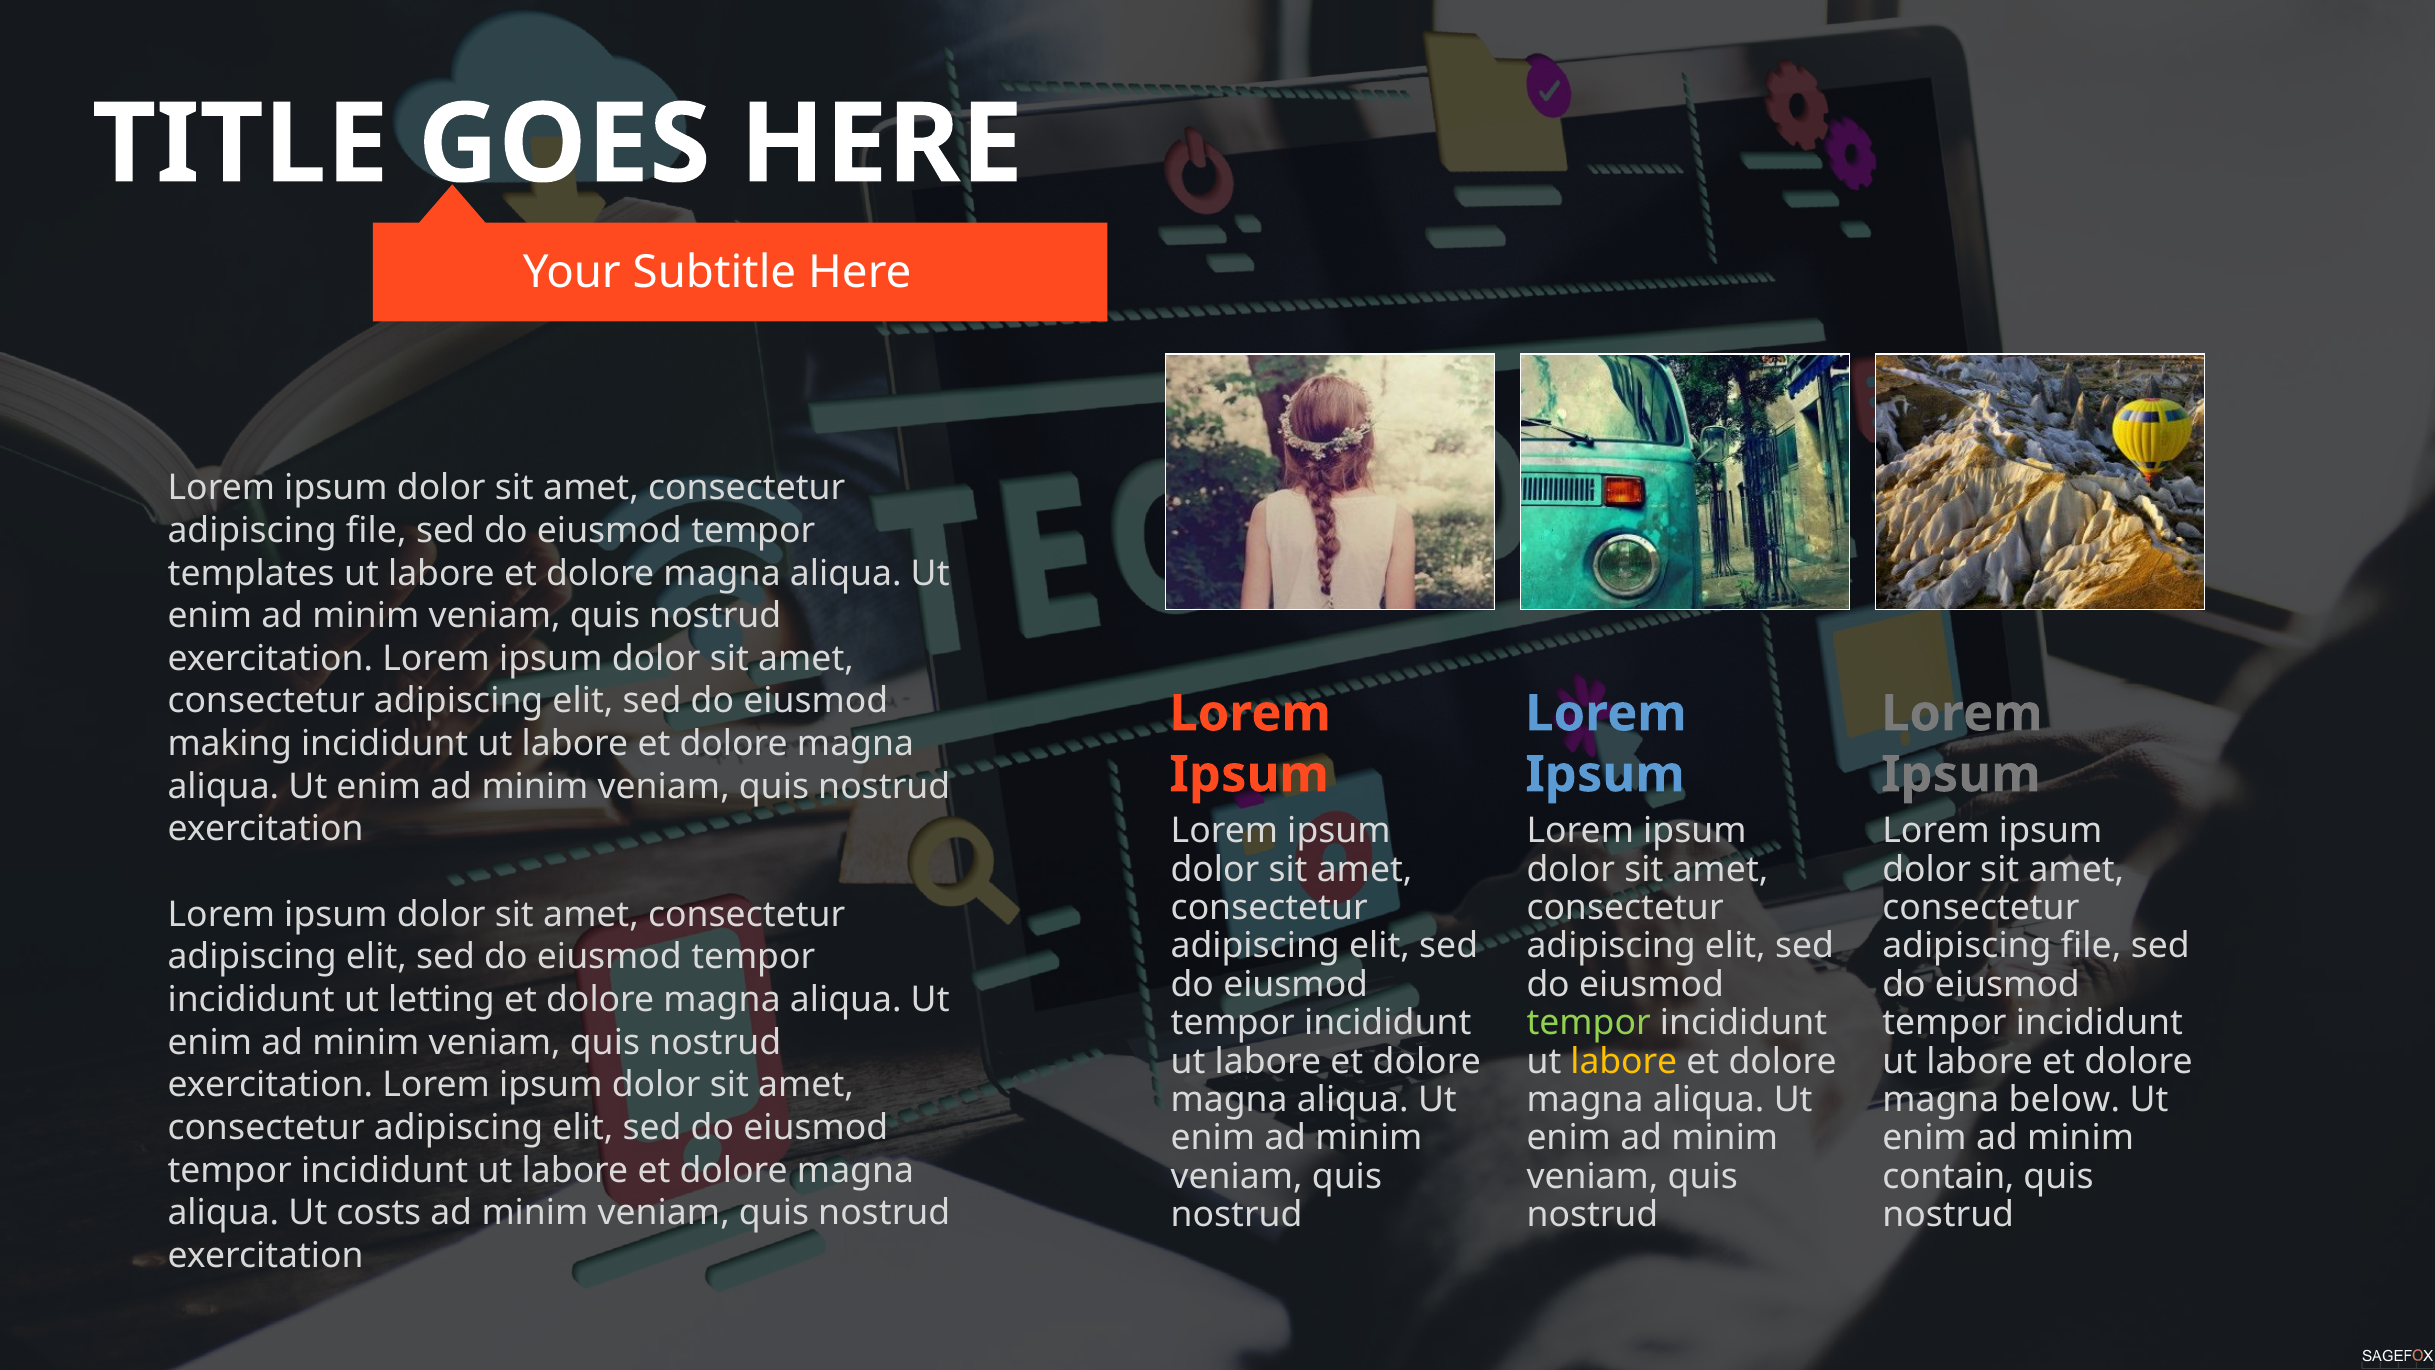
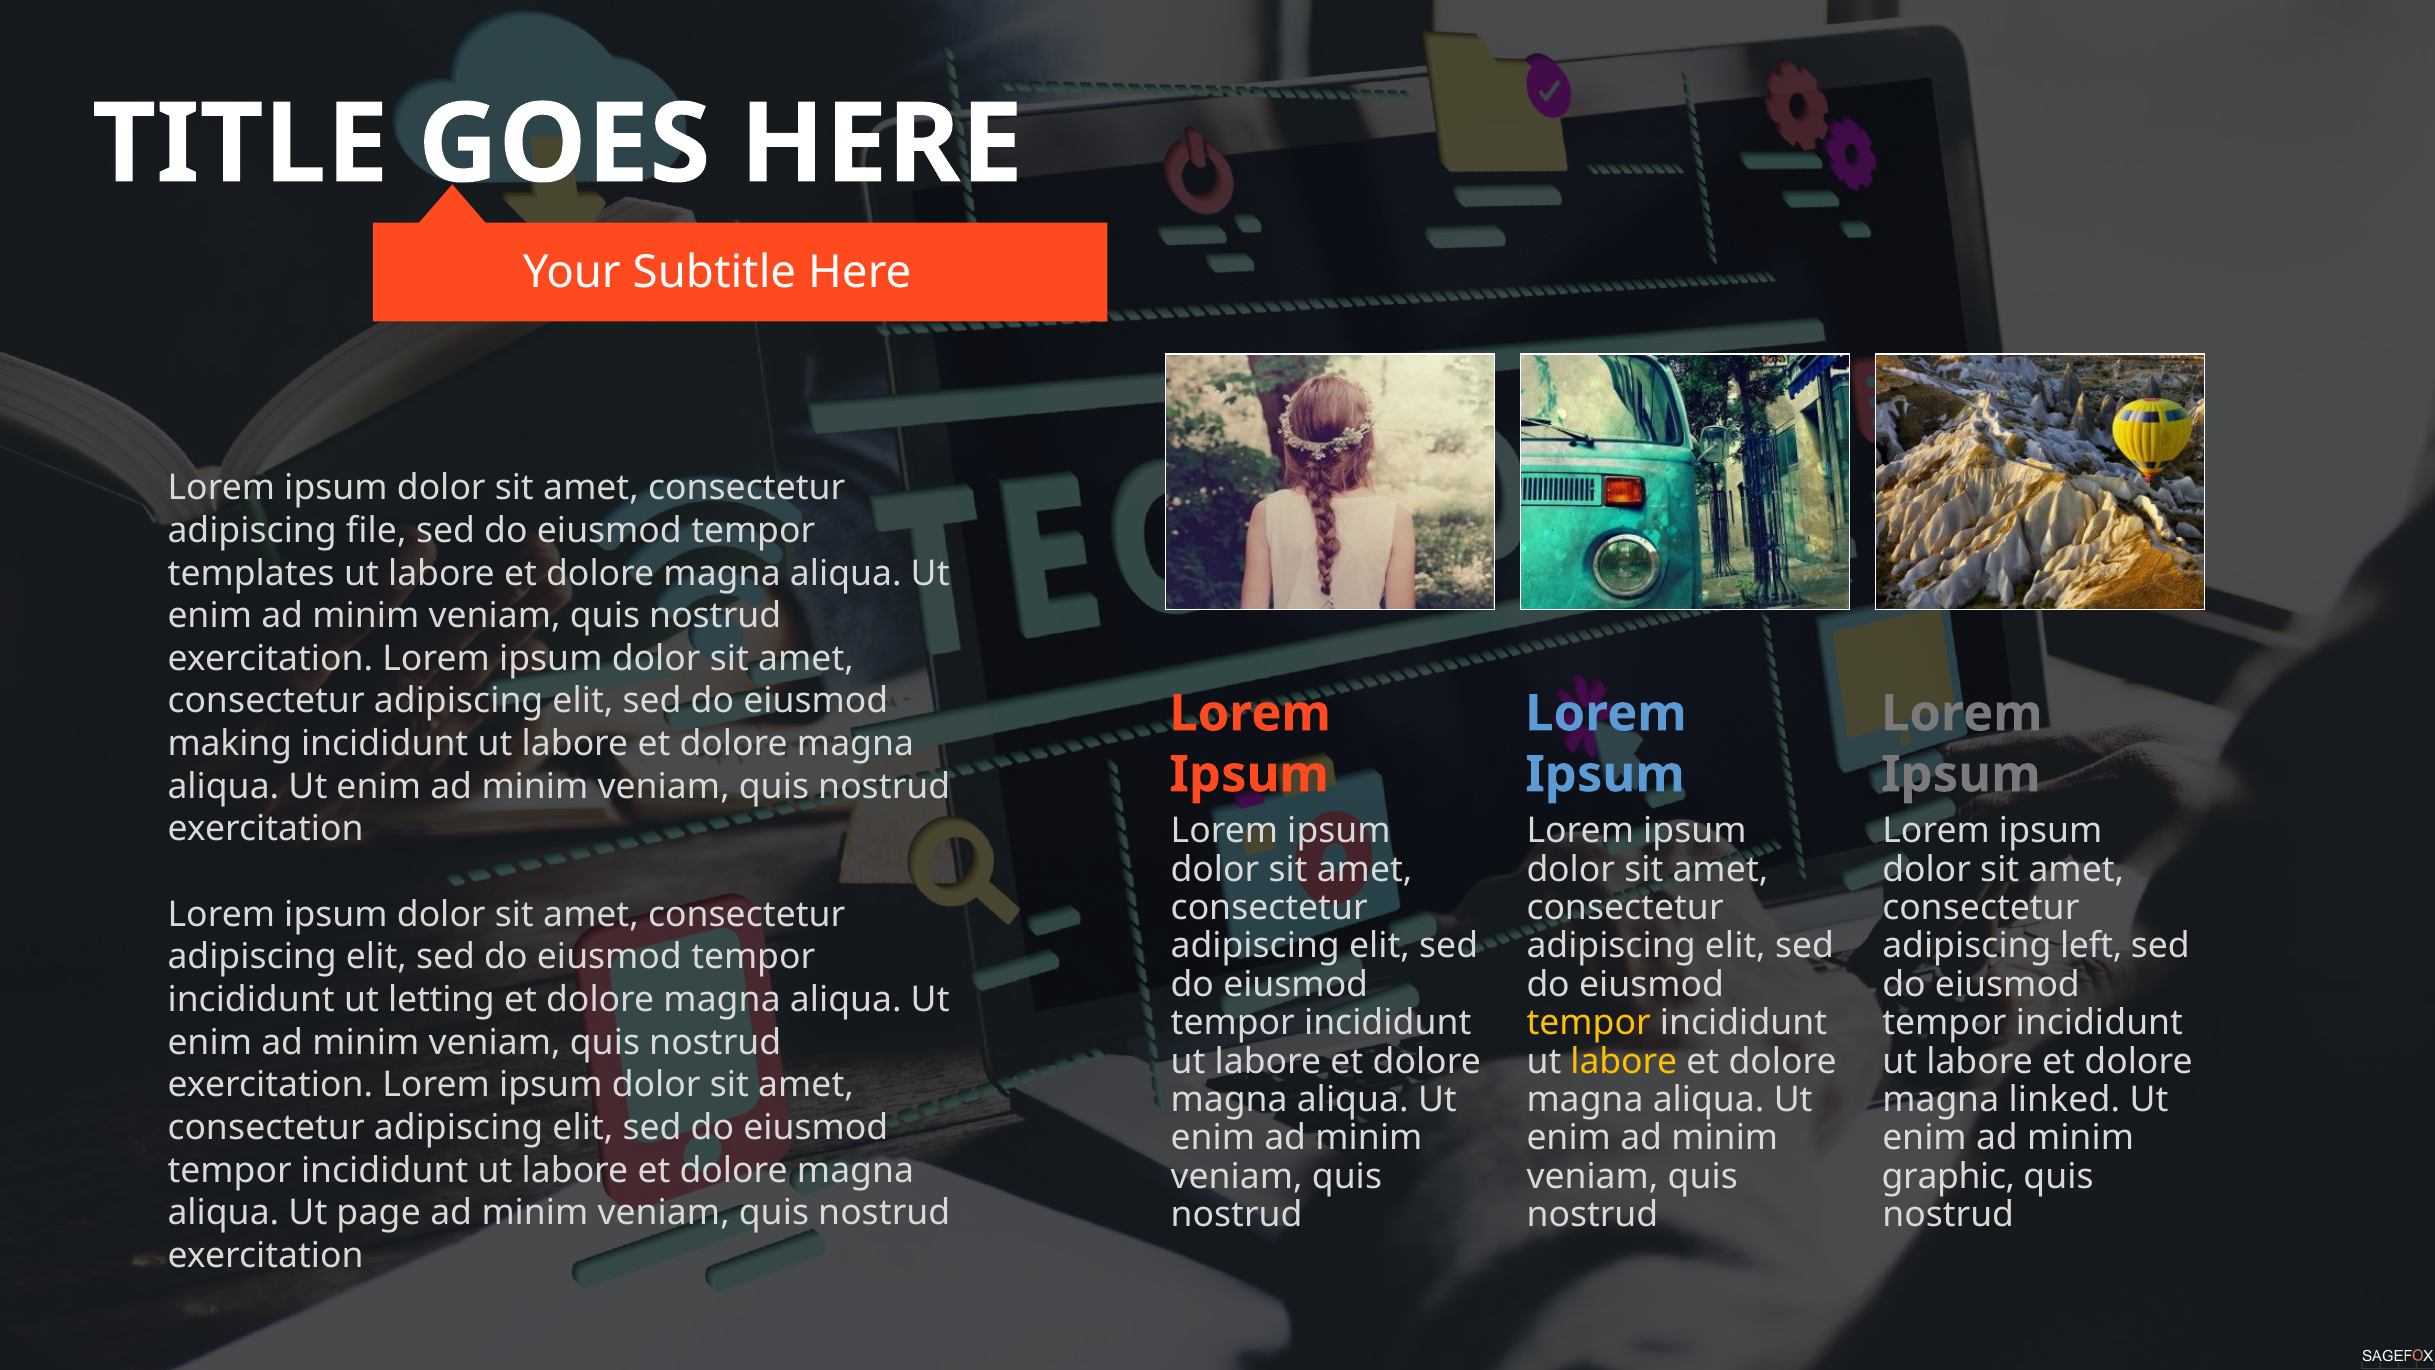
file at (2091, 946): file -> left
tempor at (1589, 1023) colour: light green -> yellow
below: below -> linked
contain: contain -> graphic
costs: costs -> page
